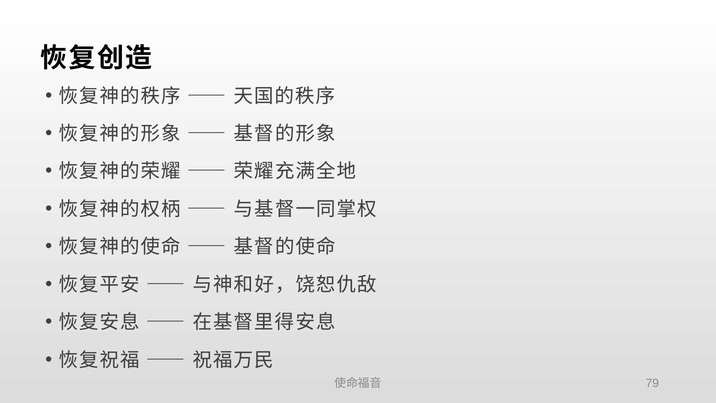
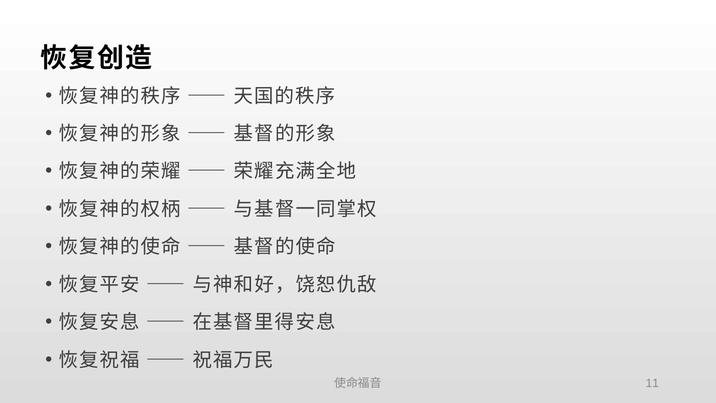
79: 79 -> 11
